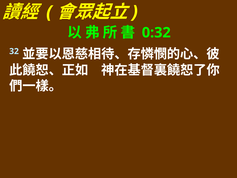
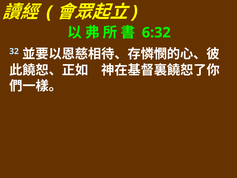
0:32: 0:32 -> 6:32
